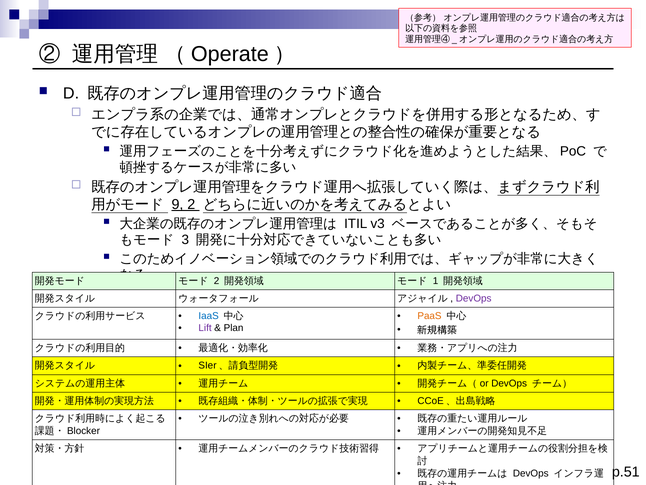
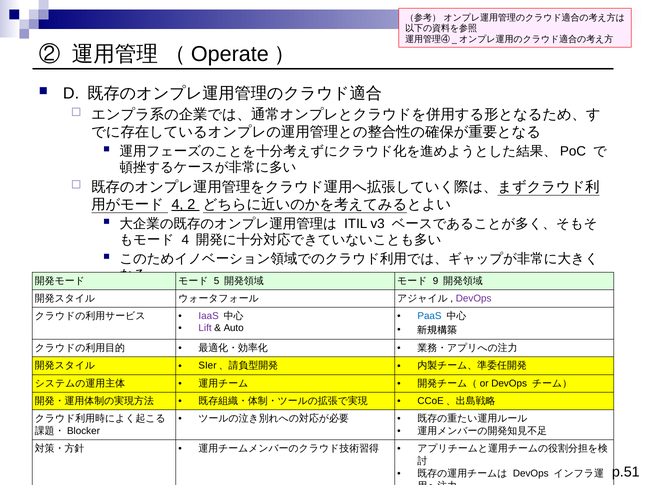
9 at (178, 204): 9 -> 4
3 at (185, 240): 3 -> 4
2 at (217, 281): 2 -> 5
1: 1 -> 9
PaaS colour: orange -> blue
IaaS colour: blue -> purple
Plan: Plan -> Auto
